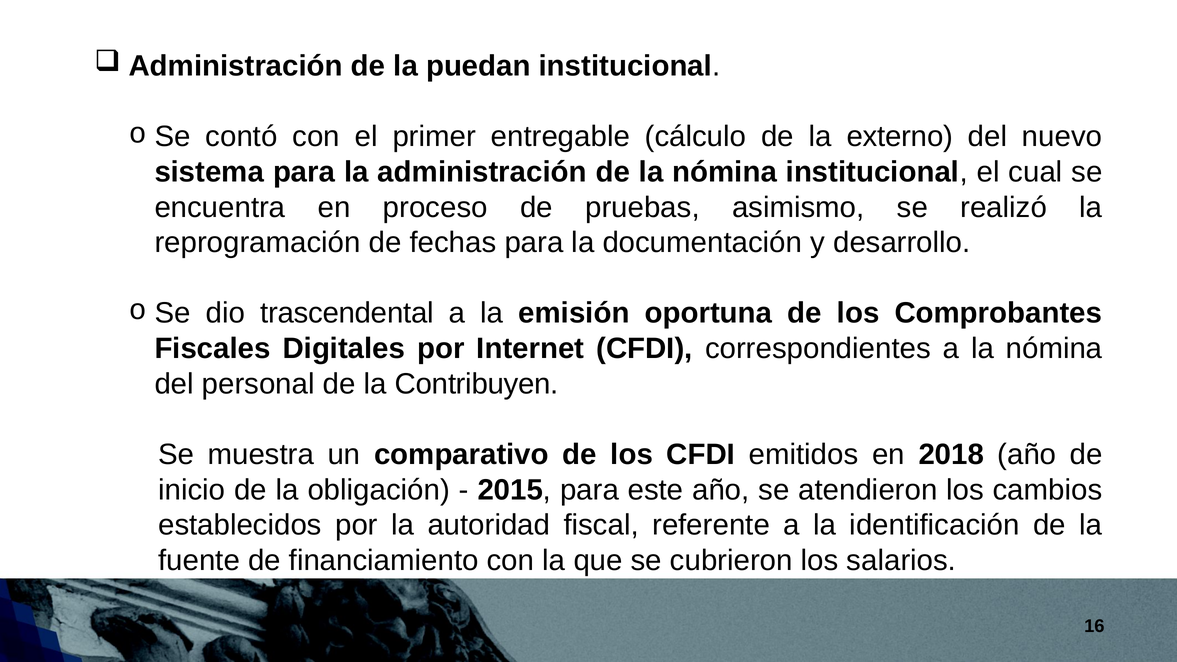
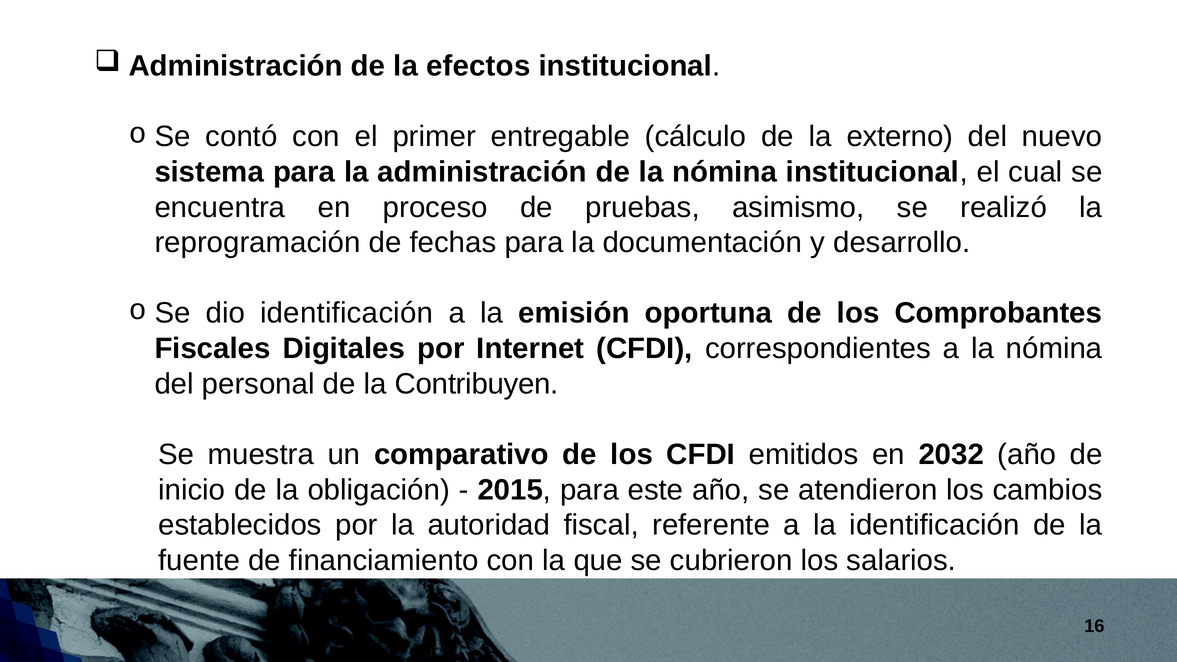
puedan: puedan -> efectos
dio trascendental: trascendental -> identificación
2018: 2018 -> 2032
